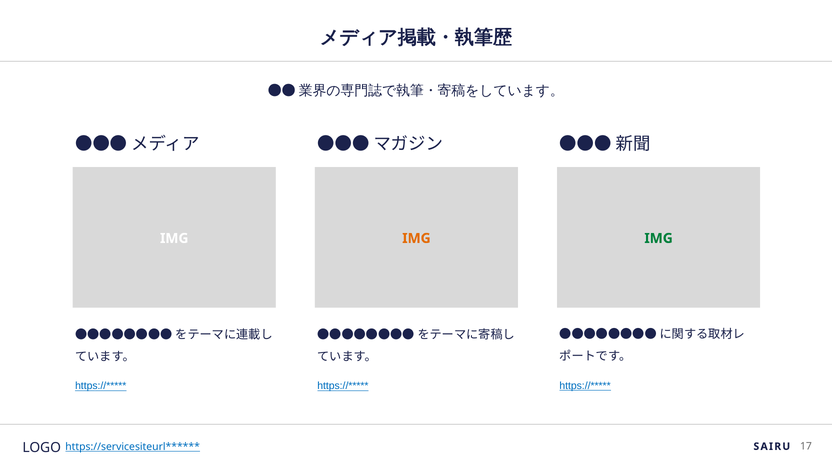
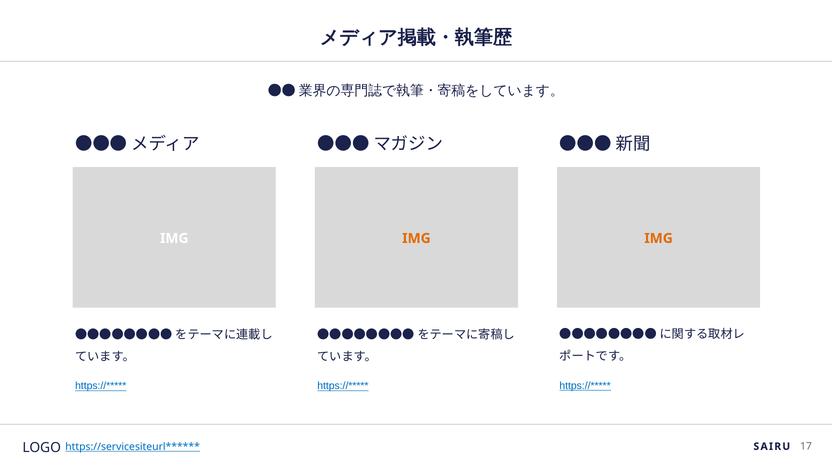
IMG at (659, 238) colour: green -> orange
